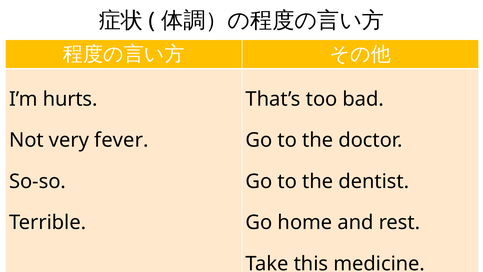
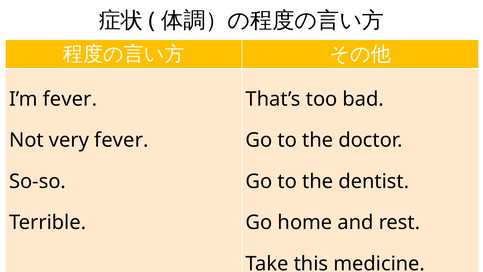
I’m hurts: hurts -> fever
